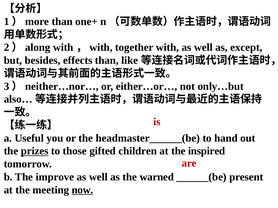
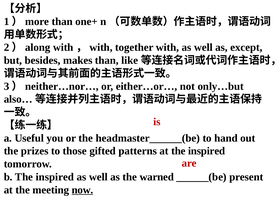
effects: effects -> makes
prizes underline: present -> none
children: children -> patterns
b The improve: improve -> inspired
